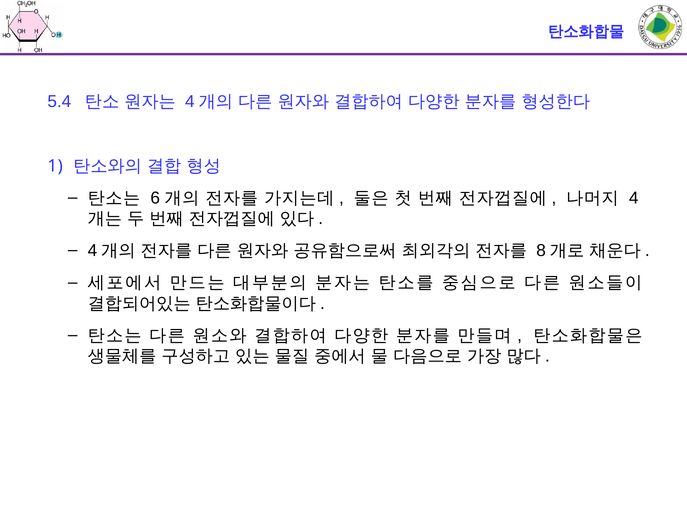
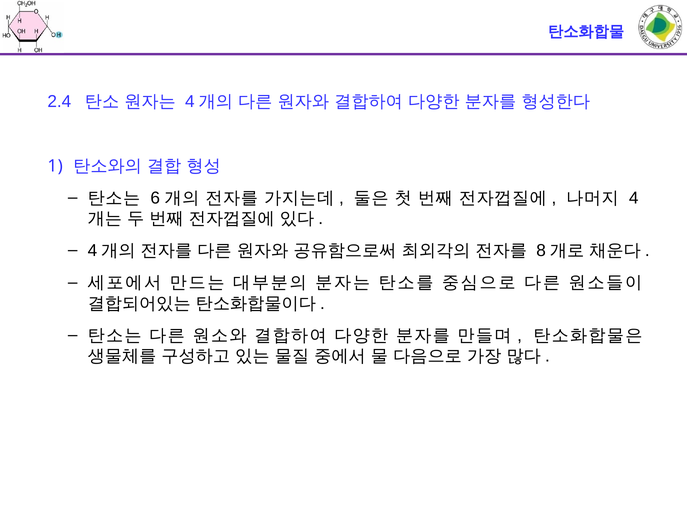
5.4: 5.4 -> 2.4
